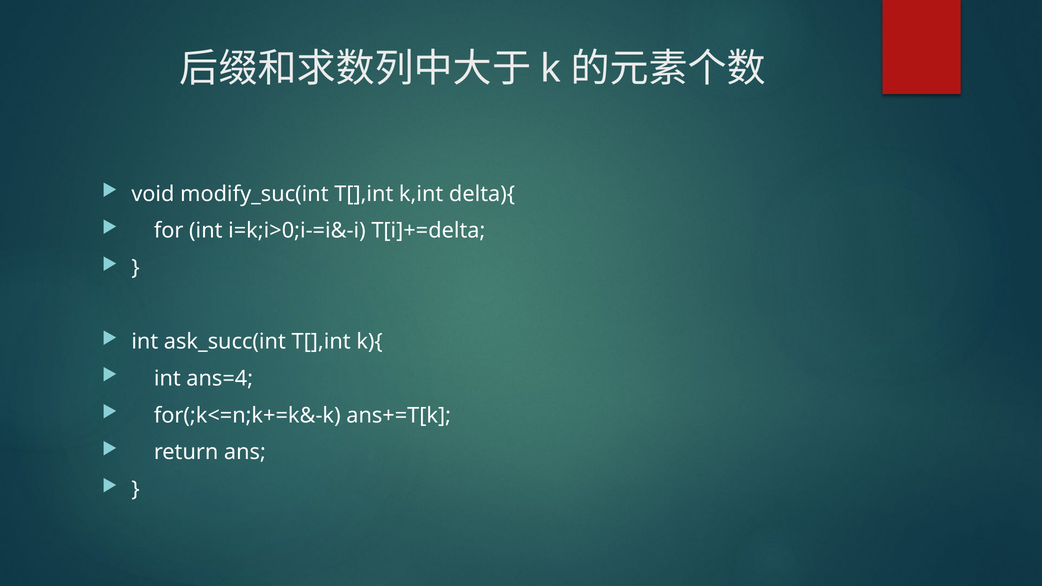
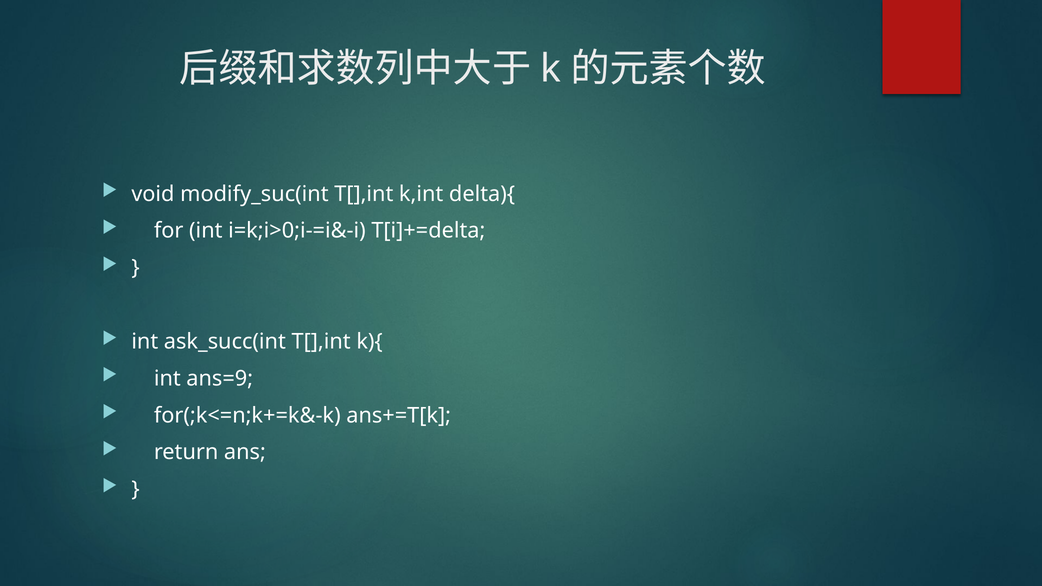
ans=4: ans=4 -> ans=9
